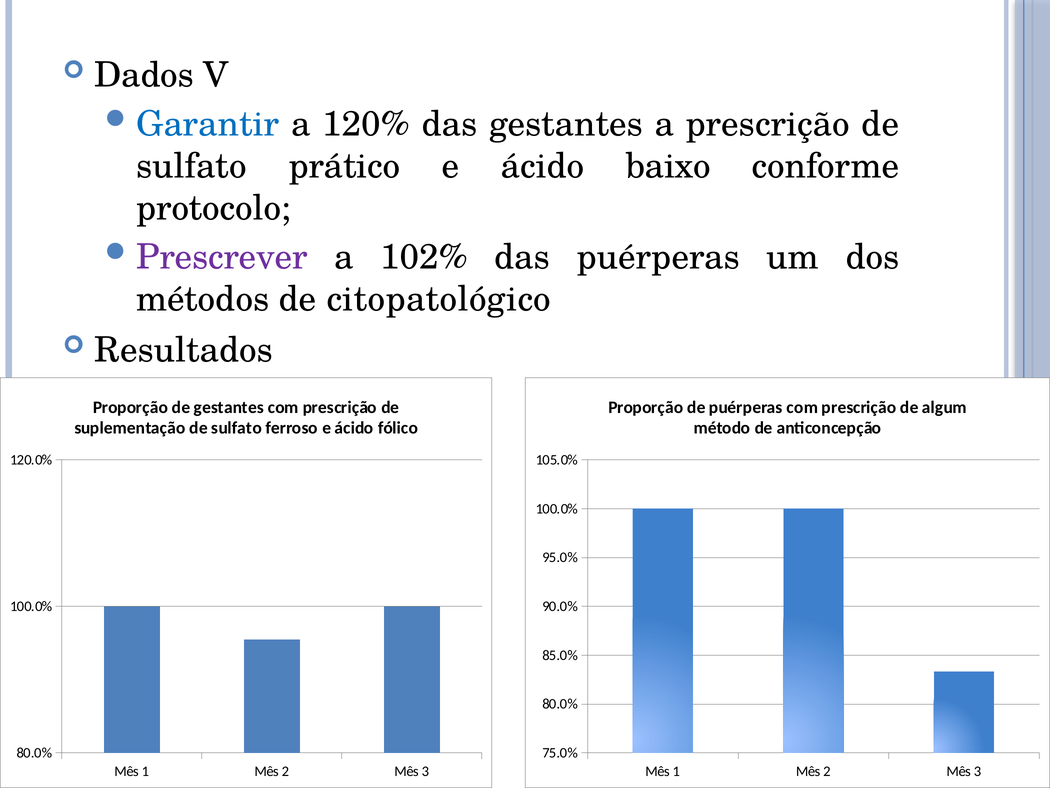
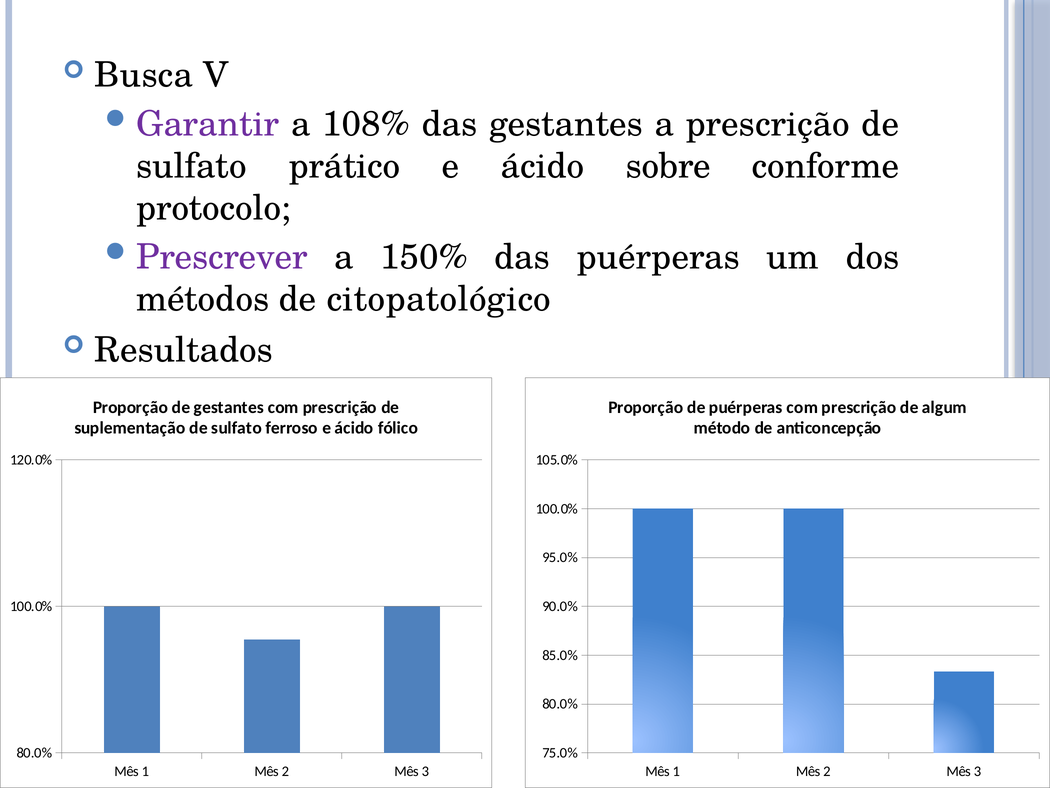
Dados: Dados -> Busca
Garantir colour: blue -> purple
120%: 120% -> 108%
baixo: baixo -> sobre
102%: 102% -> 150%
